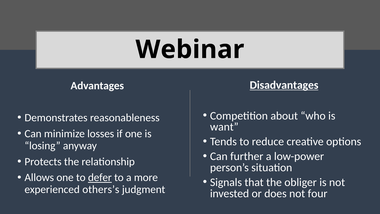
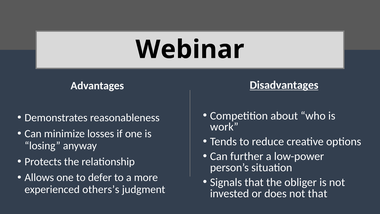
want: want -> work
defer underline: present -> none
not four: four -> that
